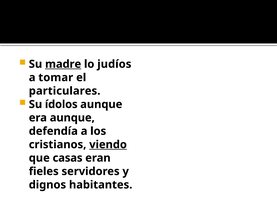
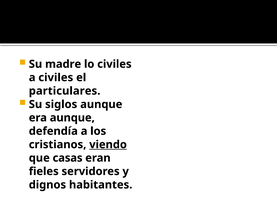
madre underline: present -> none
lo judíos: judíos -> civiles
a tomar: tomar -> civiles
ídolos: ídolos -> siglos
